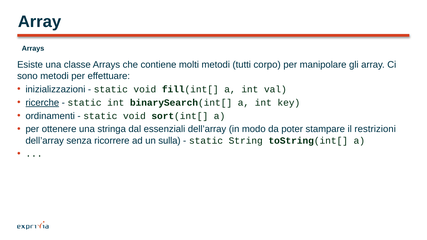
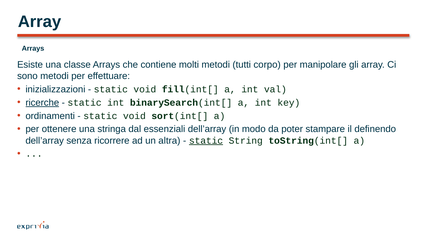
restrizioni: restrizioni -> definendo
sulla: sulla -> altra
static at (206, 141) underline: none -> present
